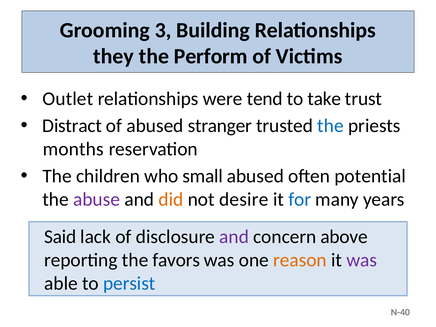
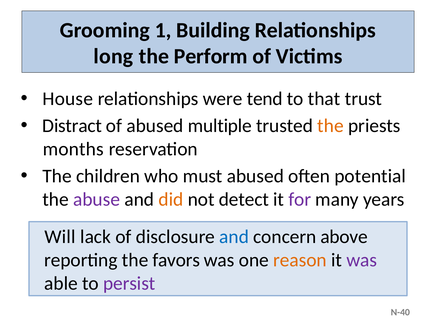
3: 3 -> 1
they: they -> long
Outlet: Outlet -> House
take: take -> that
stranger: stranger -> multiple
the at (330, 126) colour: blue -> orange
small: small -> must
desire: desire -> detect
for colour: blue -> purple
Said: Said -> Will
and at (234, 237) colour: purple -> blue
persist colour: blue -> purple
